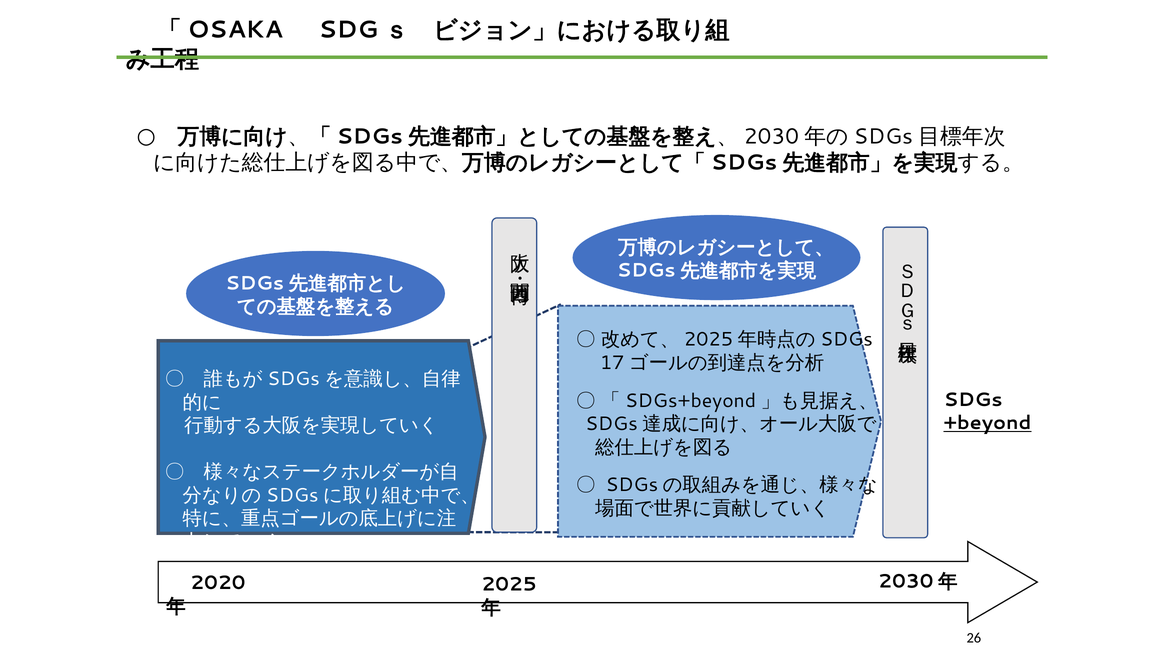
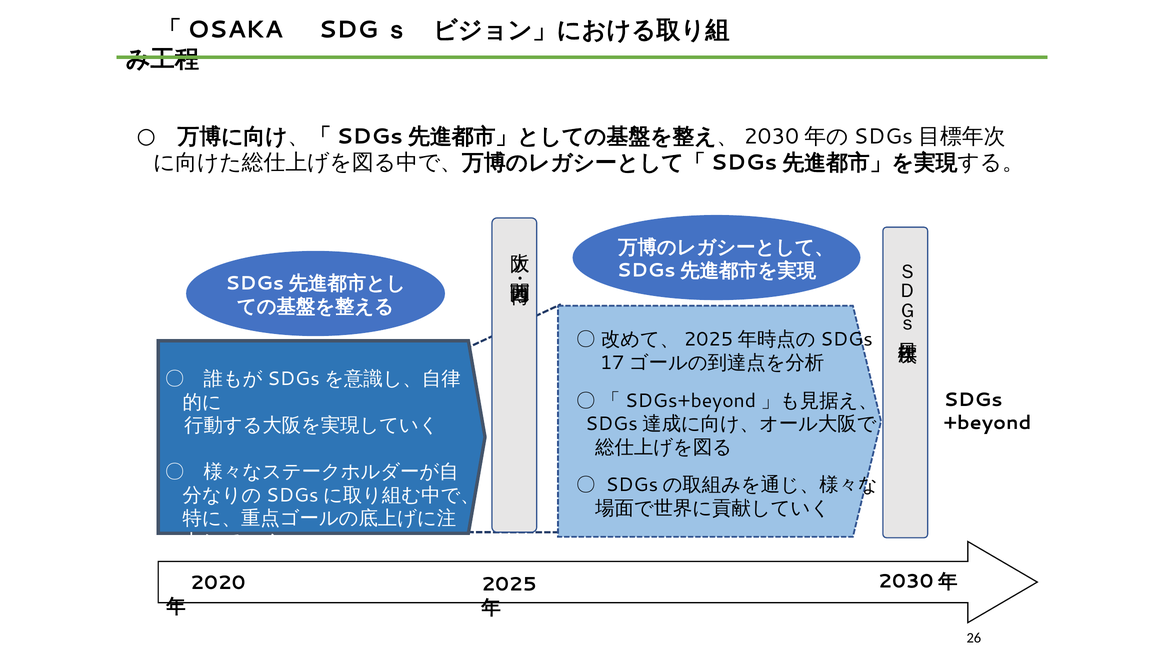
+beyond underline: present -> none
